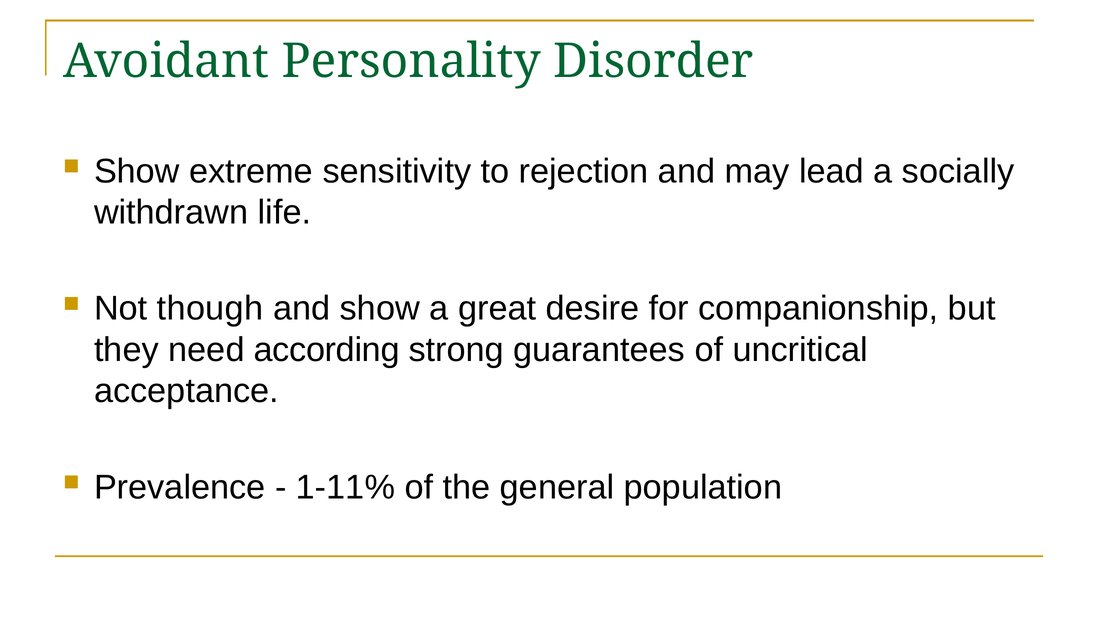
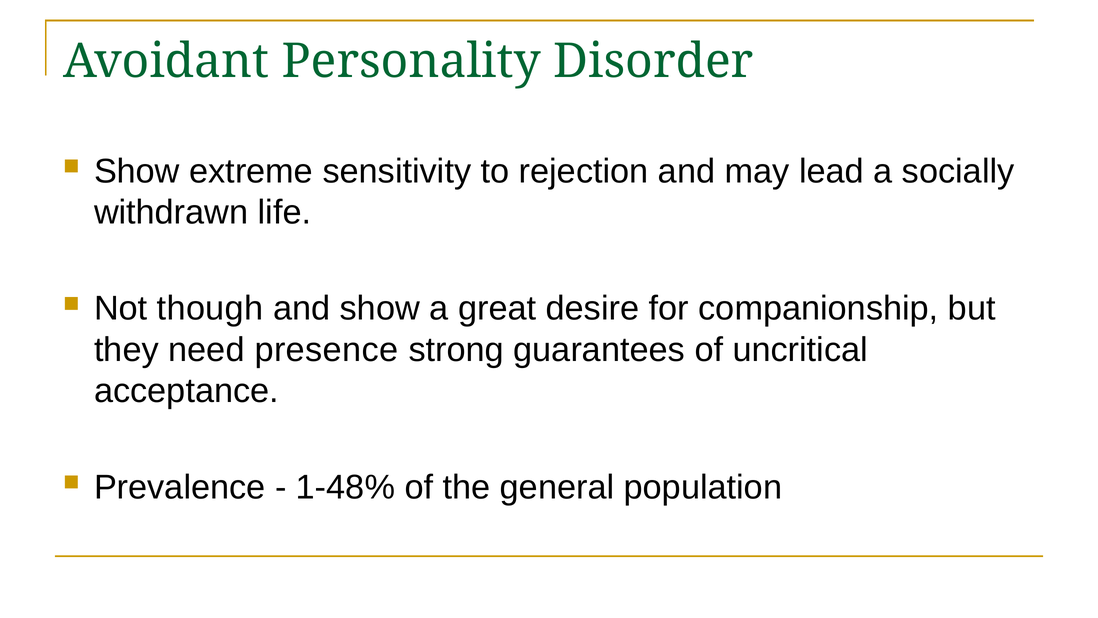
according: according -> presence
1-11%: 1-11% -> 1-48%
